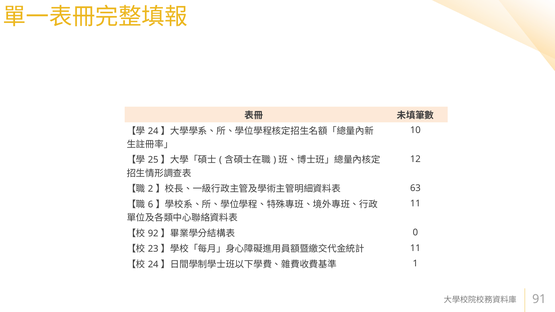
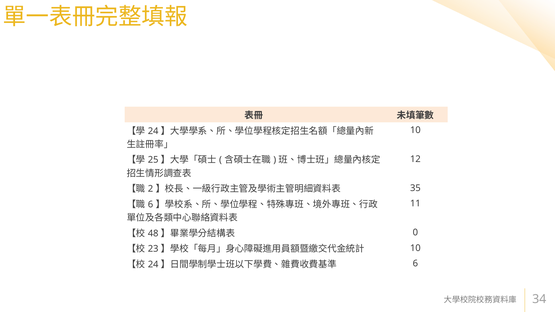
63: 63 -> 35
92: 92 -> 48
11 at (415, 248): 11 -> 10
1 at (415, 264): 1 -> 6
91: 91 -> 34
